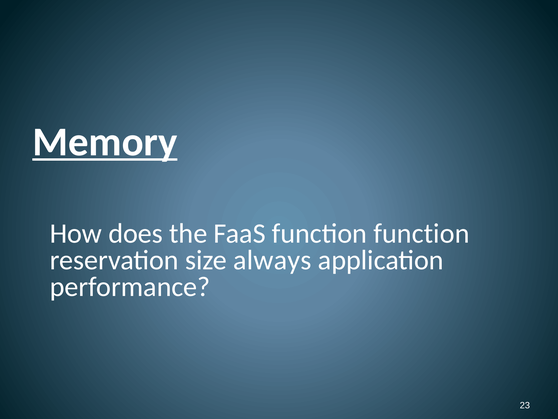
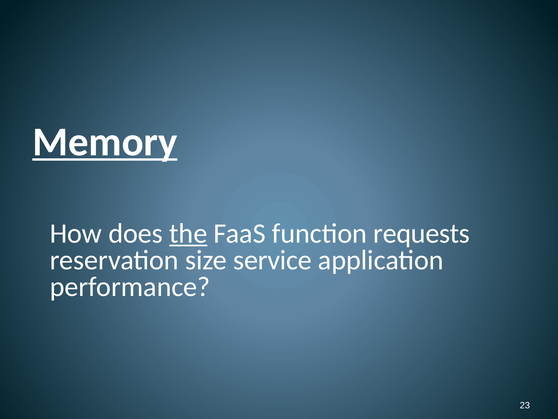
the underline: none -> present
function function: function -> requests
always: always -> service
